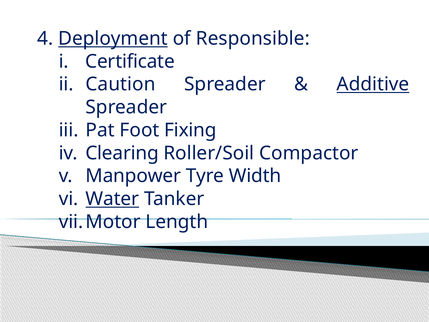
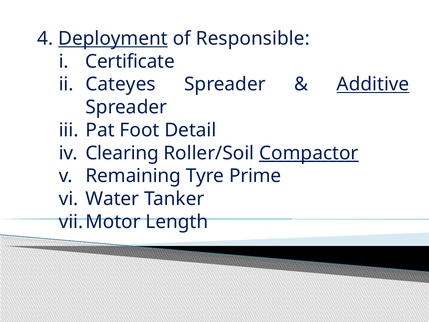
Caution: Caution -> Cateyes
Fixing: Fixing -> Detail
Compactor underline: none -> present
Manpower: Manpower -> Remaining
Width: Width -> Prime
Water underline: present -> none
